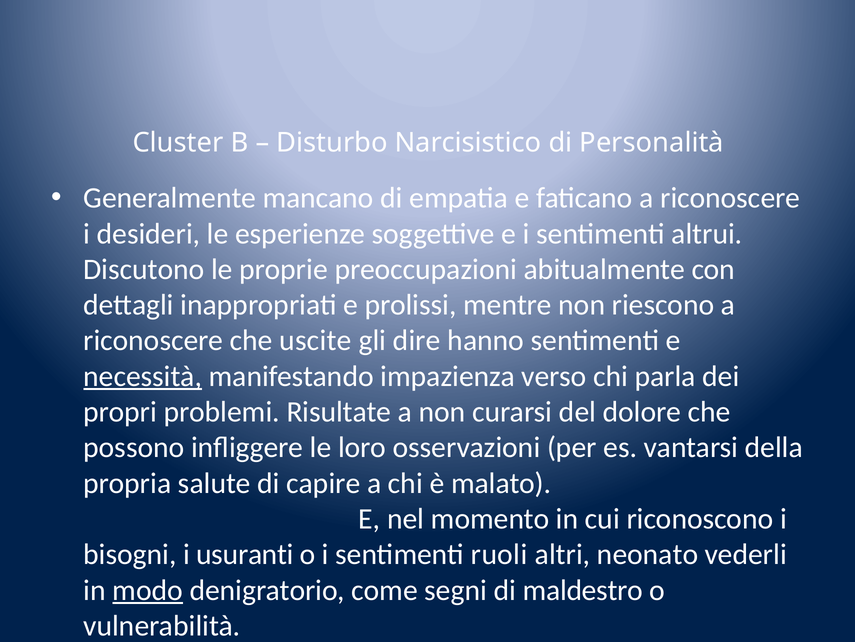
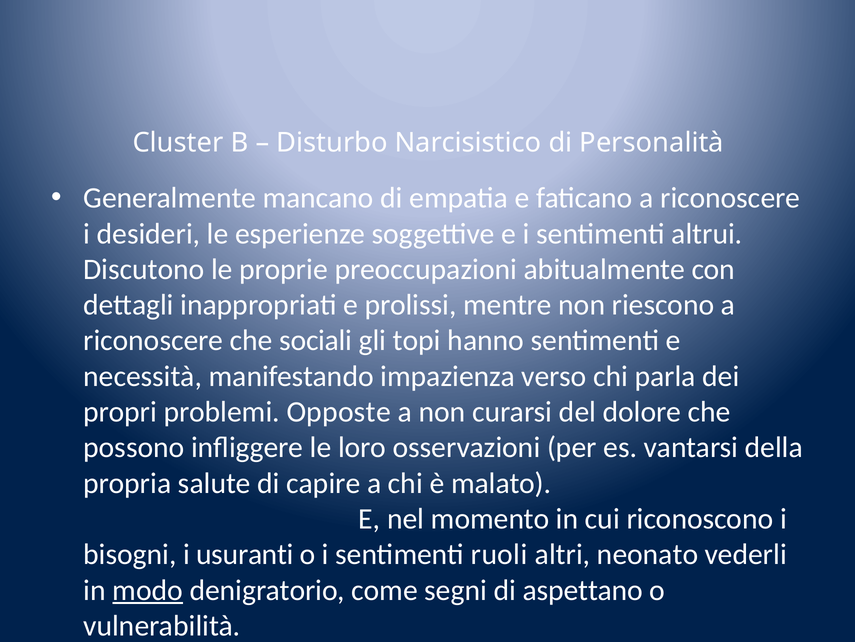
uscite: uscite -> sociali
dire: dire -> topi
necessità underline: present -> none
Risultate: Risultate -> Opposte
maldestro: maldestro -> aspettano
